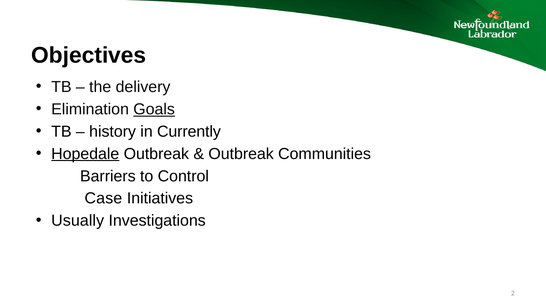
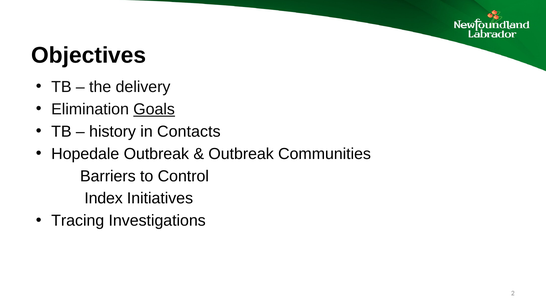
Currently: Currently -> Contacts
Hopedale underline: present -> none
Case: Case -> Index
Usually: Usually -> Tracing
